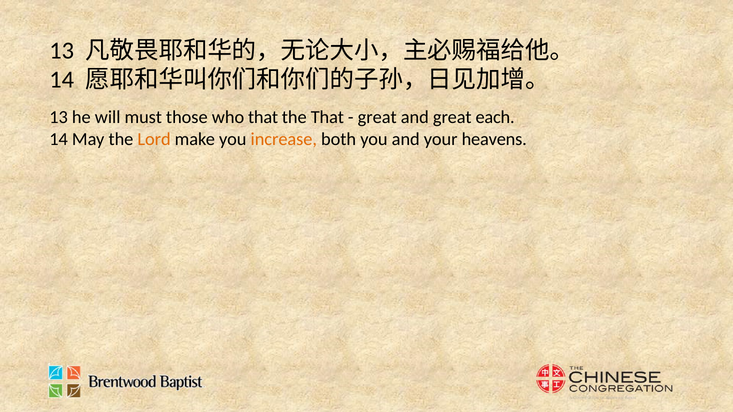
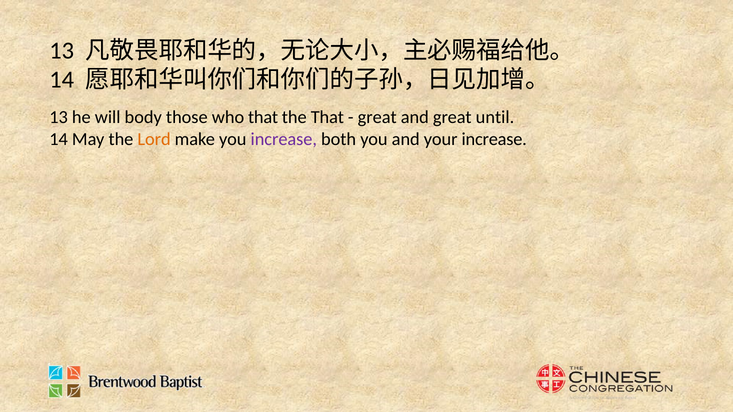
must: must -> body
each: each -> until
increase at (284, 139) colour: orange -> purple
your heavens: heavens -> increase
